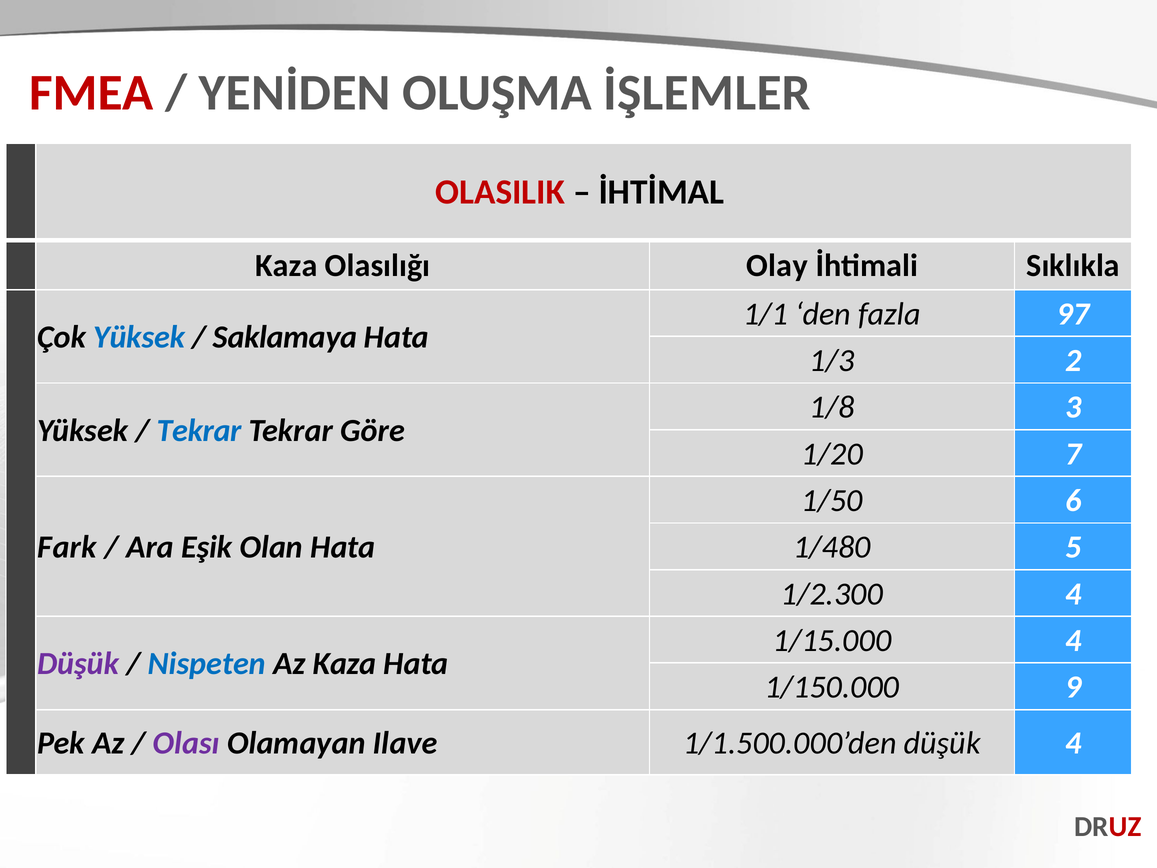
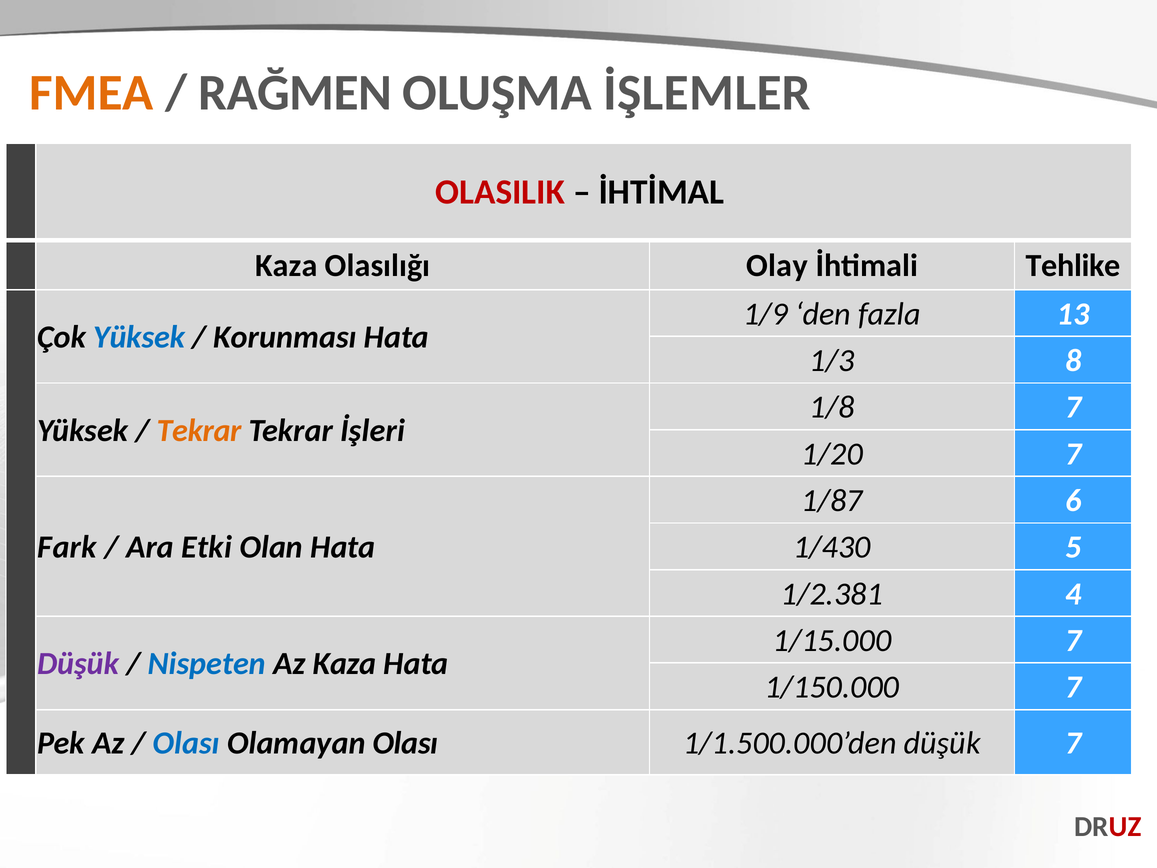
FMEA colour: red -> orange
YENİDEN: YENİDEN -> RAĞMEN
Sıklıkla: Sıklıkla -> Tehlike
1/1: 1/1 -> 1/9
97: 97 -> 13
Saklamaya: Saklamaya -> Korunması
2: 2 -> 8
1/8 3: 3 -> 7
Tekrar at (199, 430) colour: blue -> orange
Göre: Göre -> İşleri
1/50: 1/50 -> 1/87
Eşik: Eşik -> Etki
1/480: 1/480 -> 1/430
1/2.300: 1/2.300 -> 1/2.381
1/15.000 4: 4 -> 7
1/150.000 9: 9 -> 7
Olası at (186, 743) colour: purple -> blue
Olamayan Ilave: Ilave -> Olası
düşük 4: 4 -> 7
